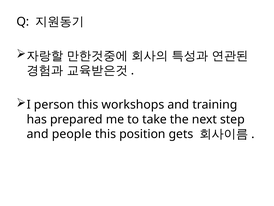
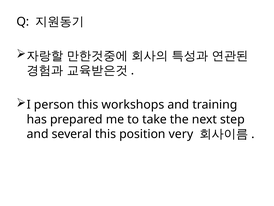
people: people -> several
gets: gets -> very
